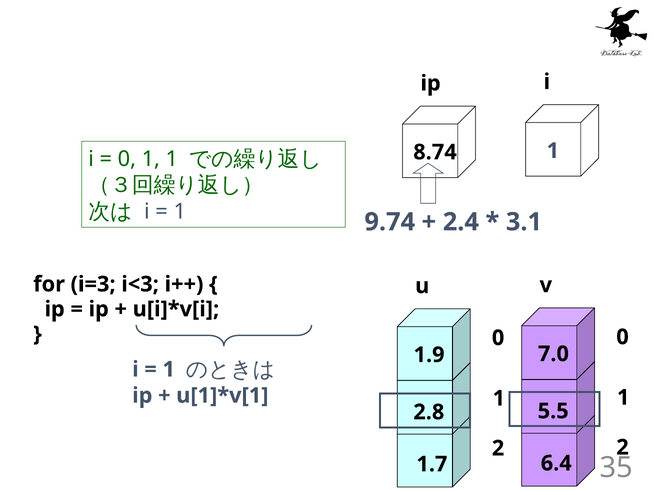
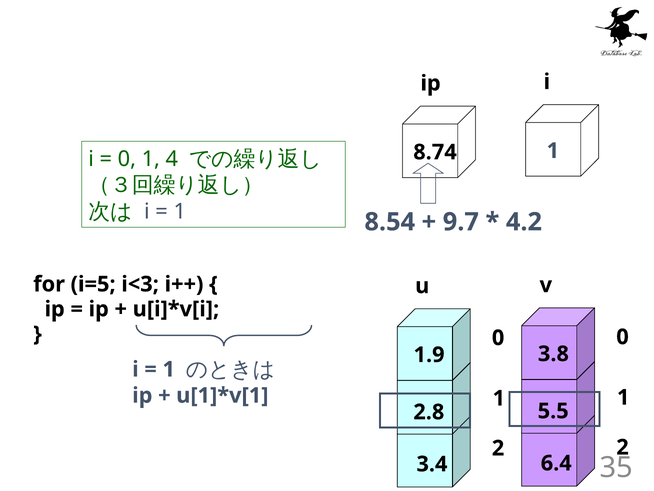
1 1: 1 -> 4
9.74: 9.74 -> 8.54
2.4: 2.4 -> 9.7
3.1: 3.1 -> 4.2
i=3: i=3 -> i=5
7.0: 7.0 -> 3.8
1.7: 1.7 -> 3.4
